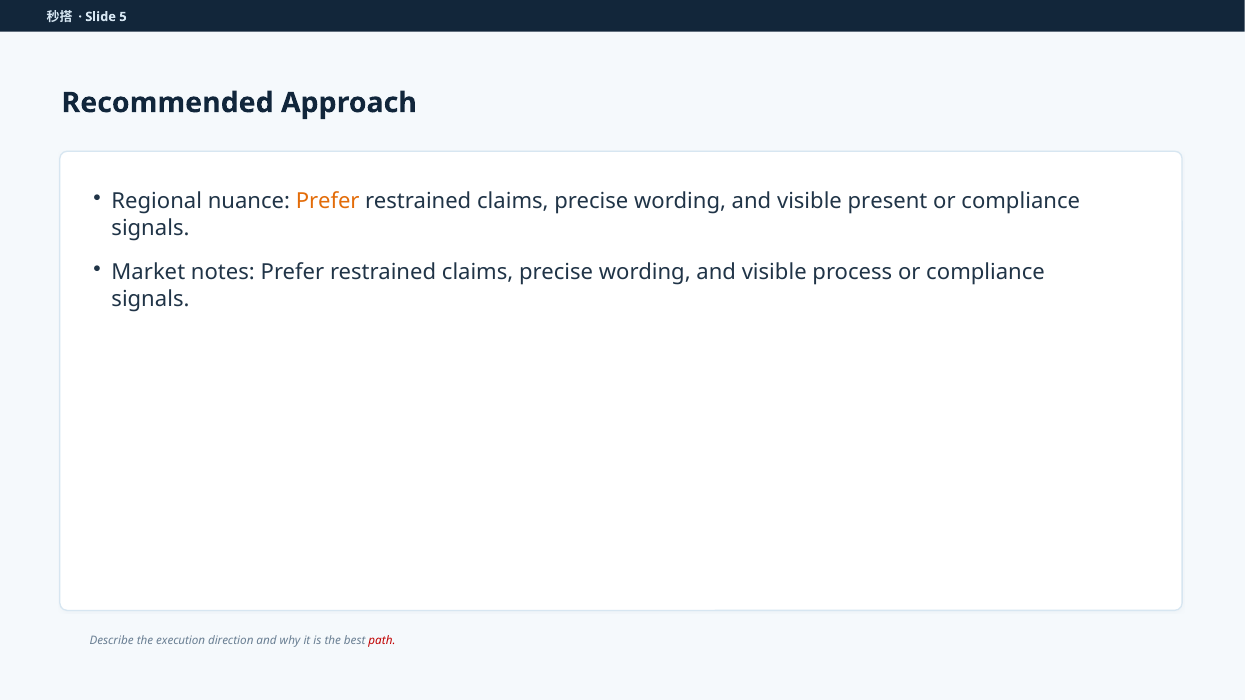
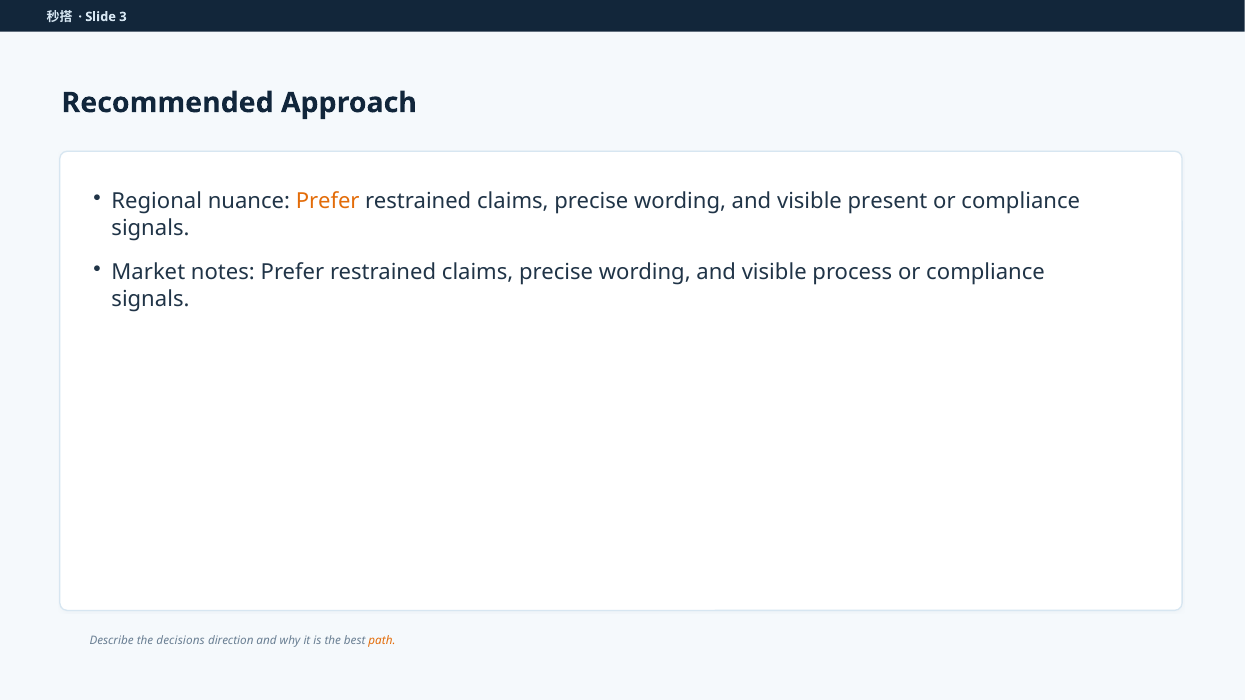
5: 5 -> 3
execution: execution -> decisions
path colour: red -> orange
